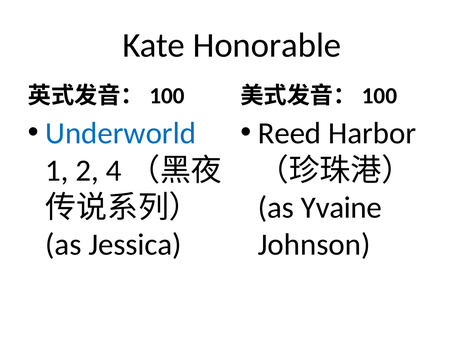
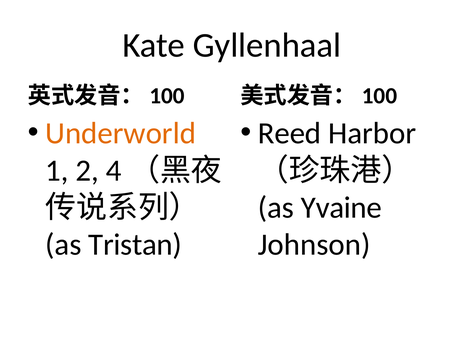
Honorable: Honorable -> Gyllenhaal
Underworld colour: blue -> orange
Jessica: Jessica -> Tristan
